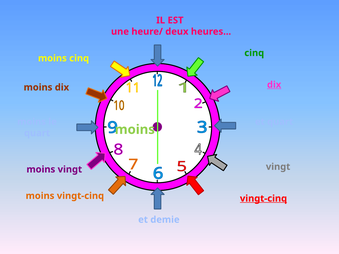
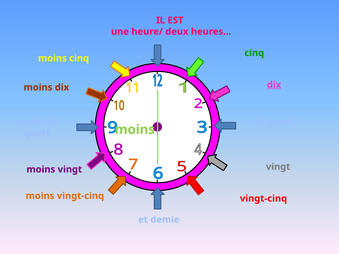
vingt-cinq at (263, 199) underline: present -> none
